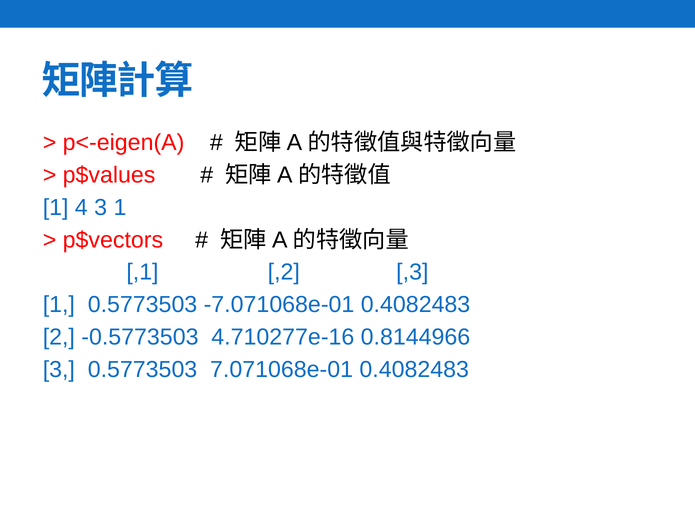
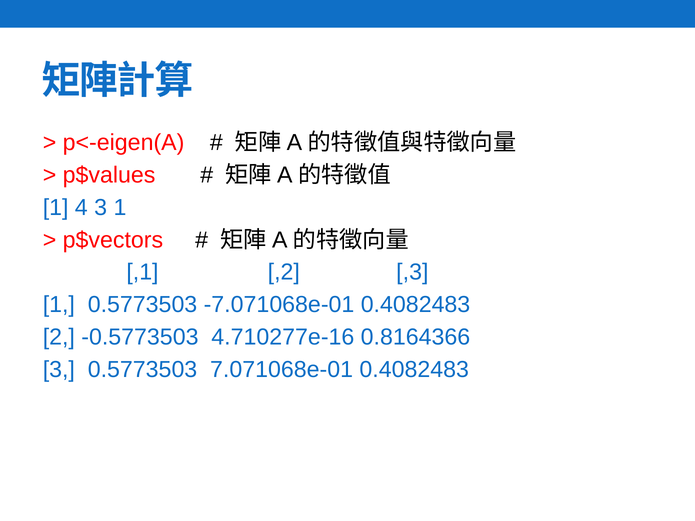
0.8144966: 0.8144966 -> 0.8164366
